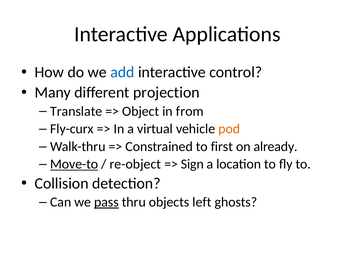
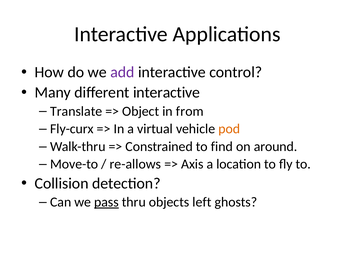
add colour: blue -> purple
different projection: projection -> interactive
first: first -> find
already: already -> around
Move-to underline: present -> none
re-object: re-object -> re-allows
Sign: Sign -> Axis
